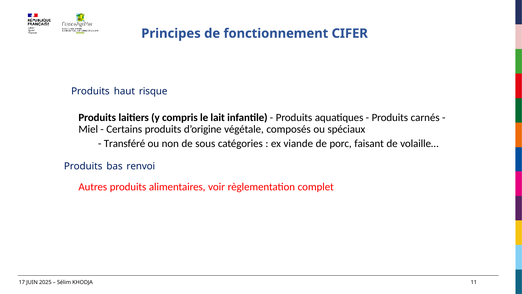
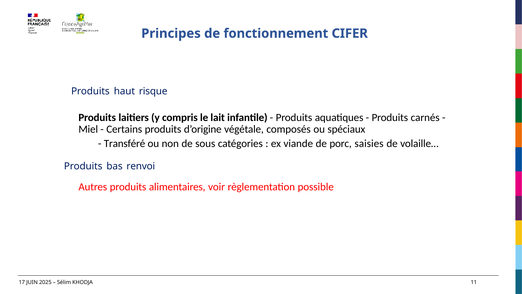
faisant: faisant -> saisies
complet: complet -> possible
